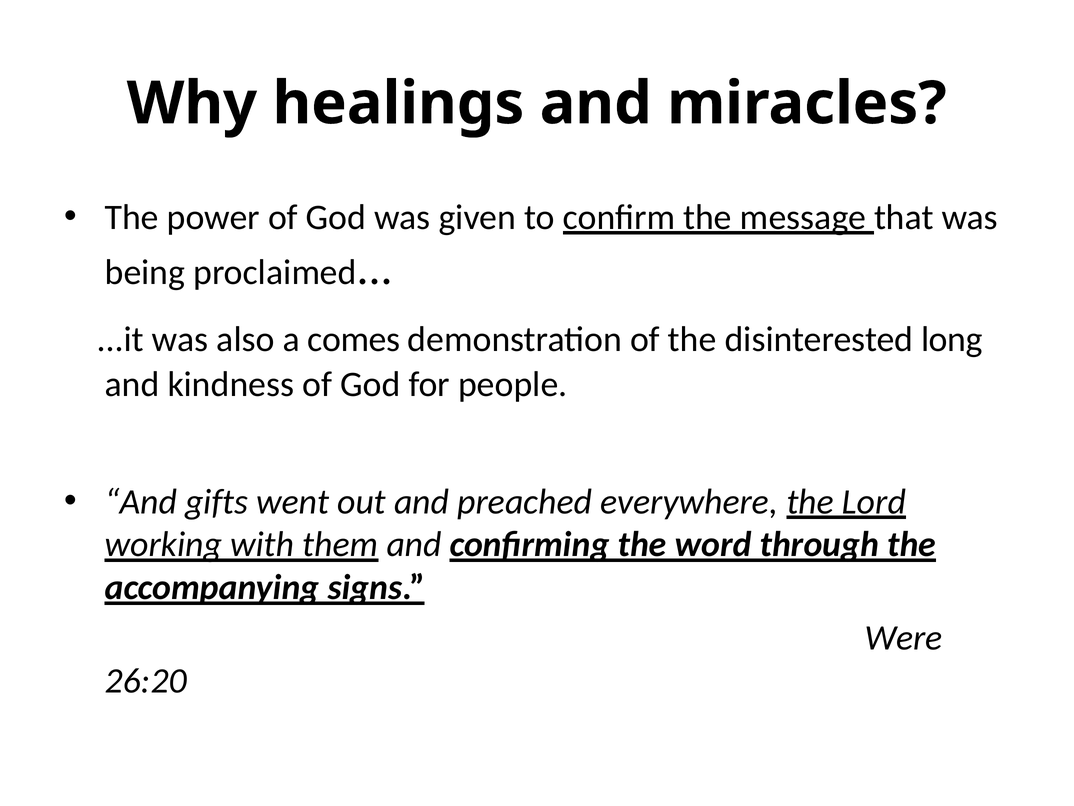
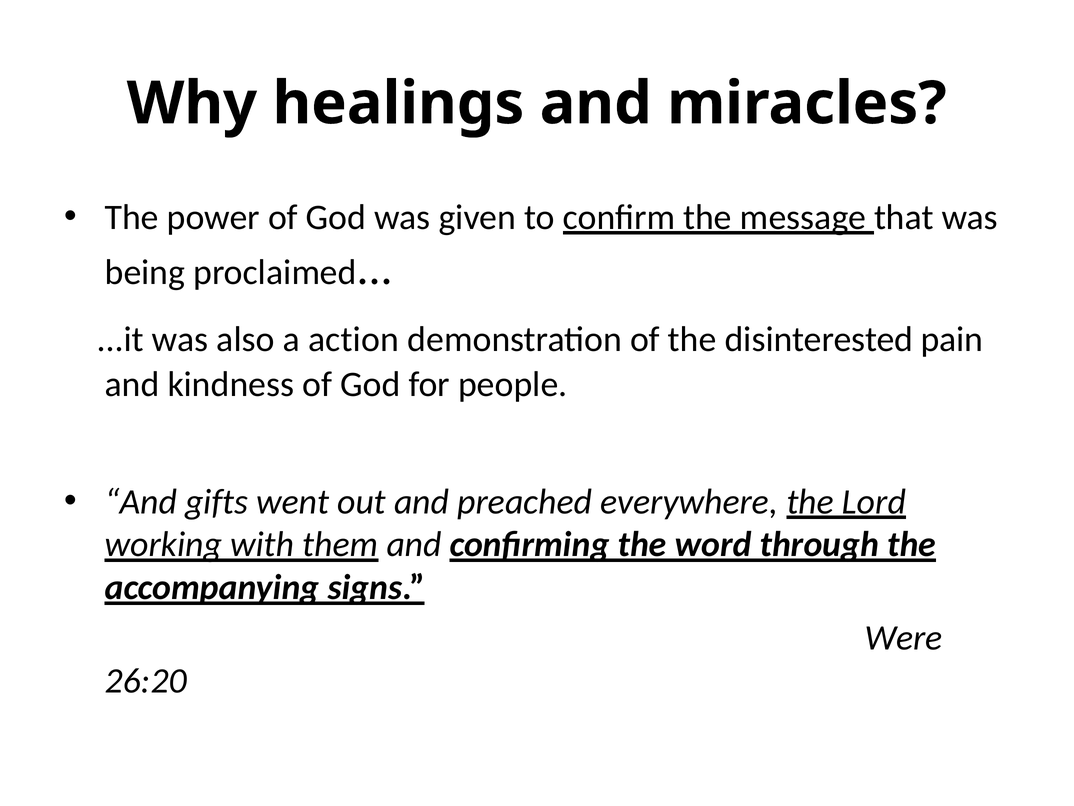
comes: comes -> action
long: long -> pain
